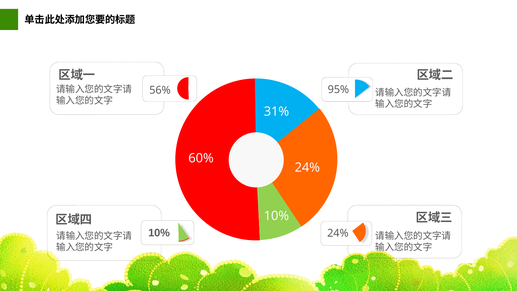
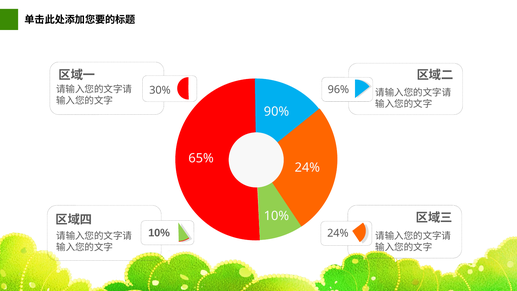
95%: 95% -> 96%
56%: 56% -> 30%
31%: 31% -> 90%
60%: 60% -> 65%
